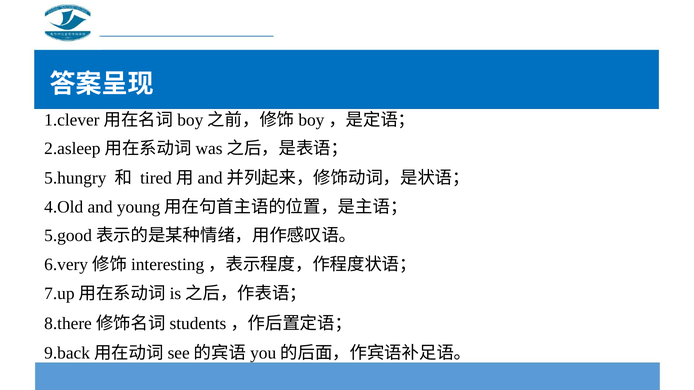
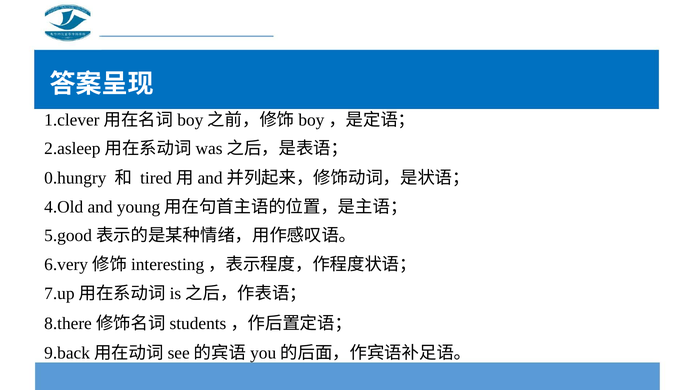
5.hungry: 5.hungry -> 0.hungry
